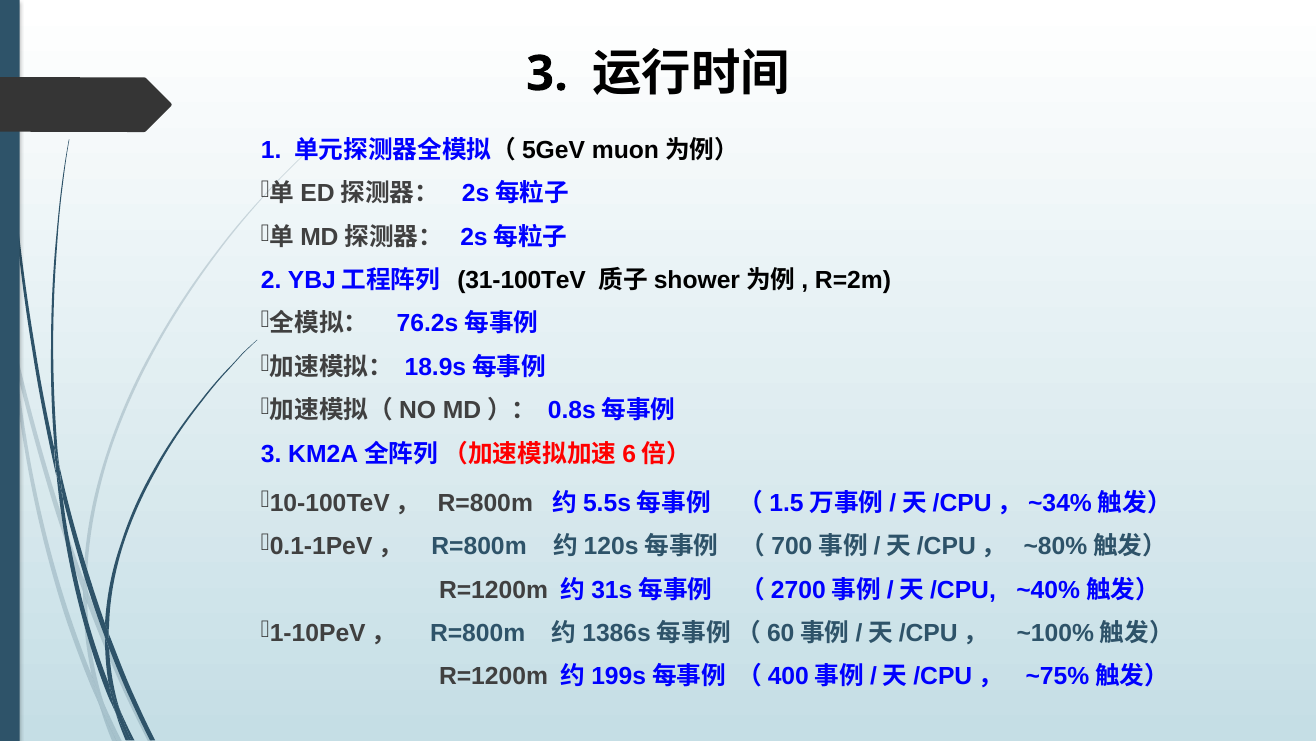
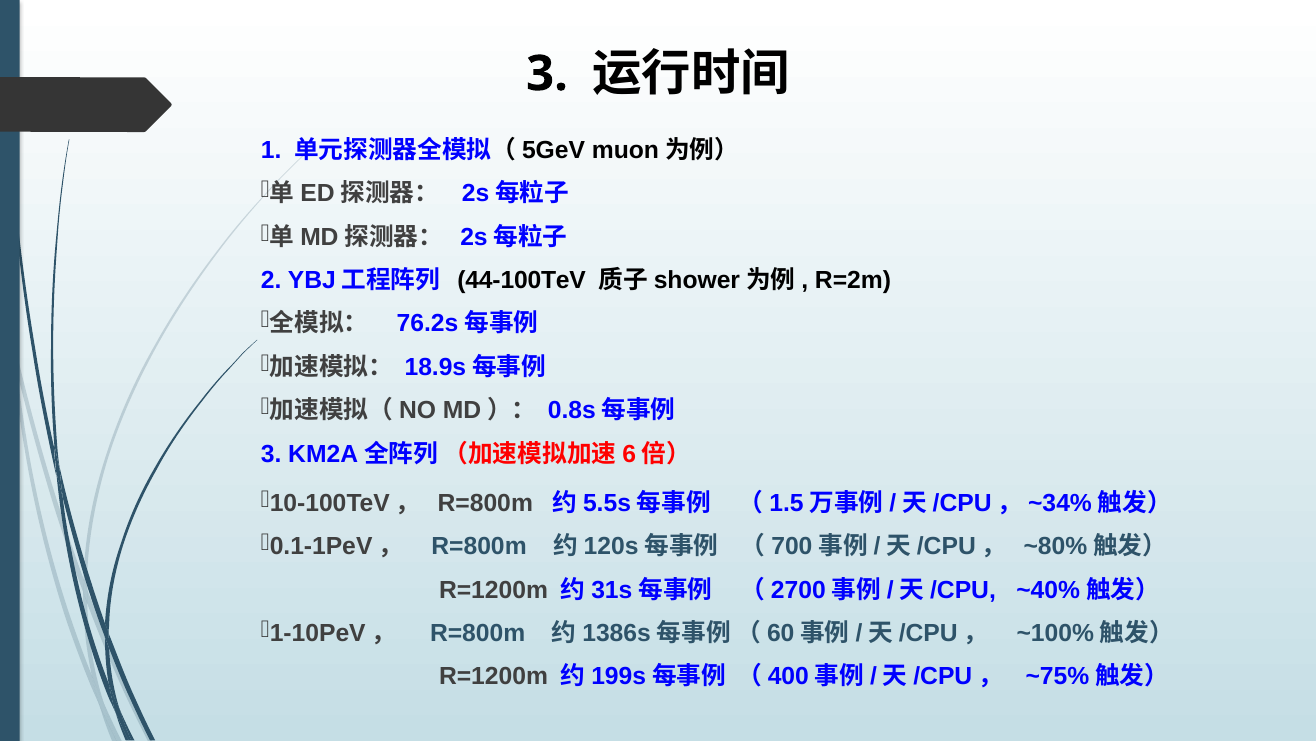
31-100TeV: 31-100TeV -> 44-100TeV
